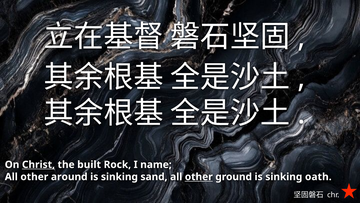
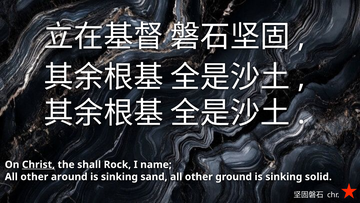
built: built -> shall
other at (199, 176) underline: present -> none
oath: oath -> solid
